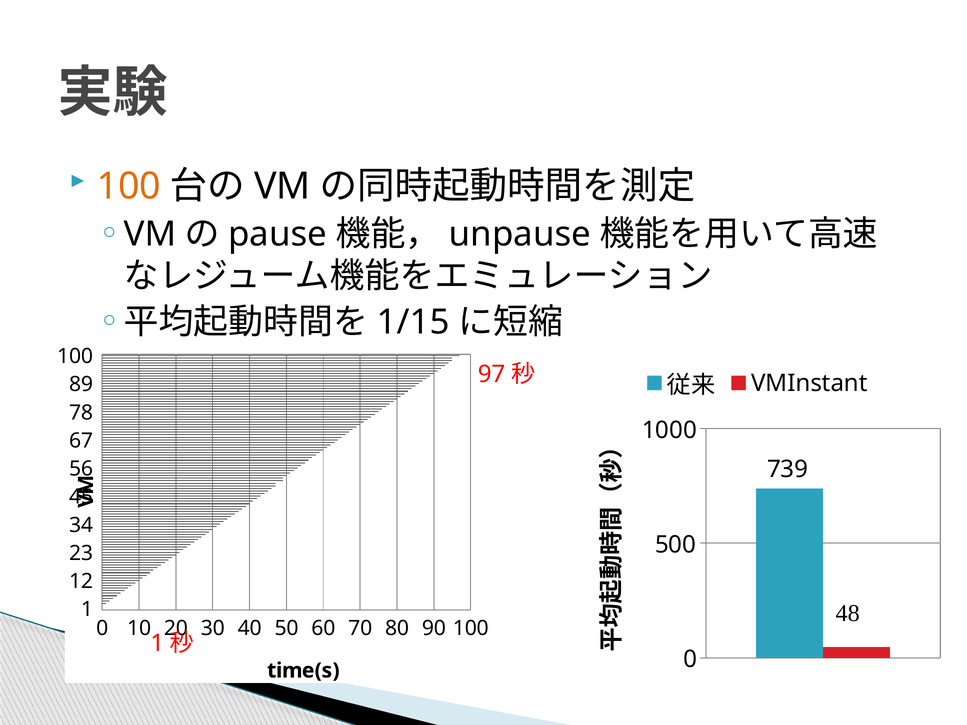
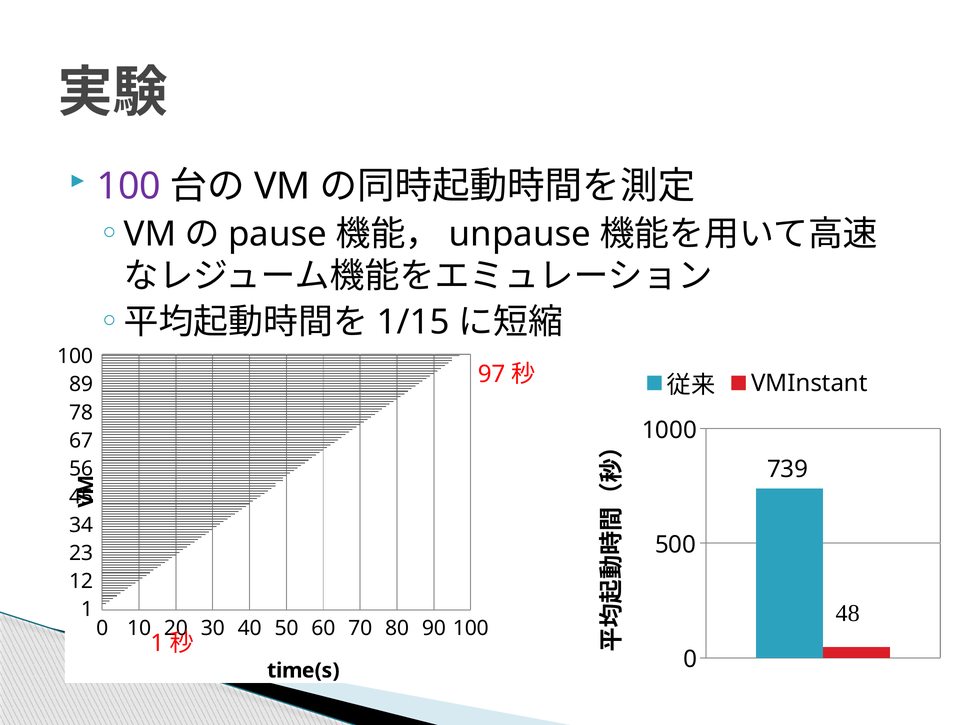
100 at (129, 187) colour: orange -> purple
